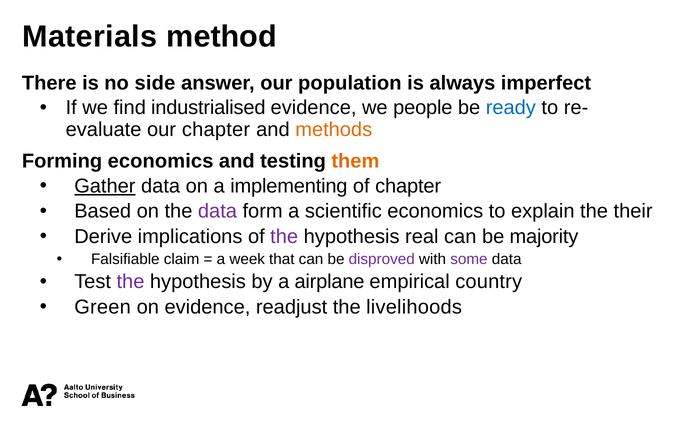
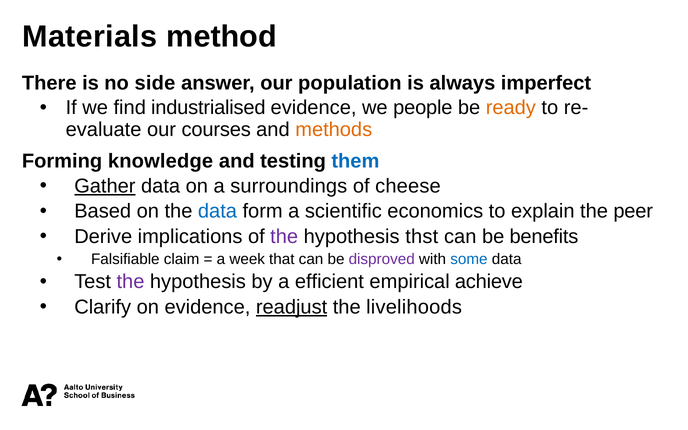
ready colour: blue -> orange
our chapter: chapter -> courses
Forming economics: economics -> knowledge
them colour: orange -> blue
implementing: implementing -> surroundings
of chapter: chapter -> cheese
data at (217, 211) colour: purple -> blue
their: their -> peer
real: real -> thst
majority: majority -> benefits
some colour: purple -> blue
airplane: airplane -> efficient
country: country -> achieve
Green: Green -> Clarify
readjust underline: none -> present
